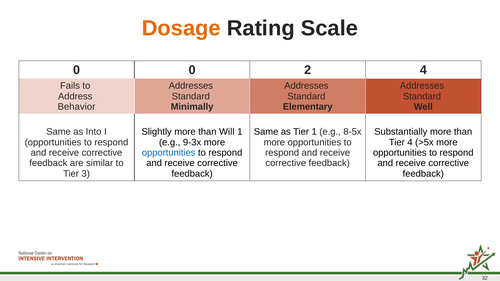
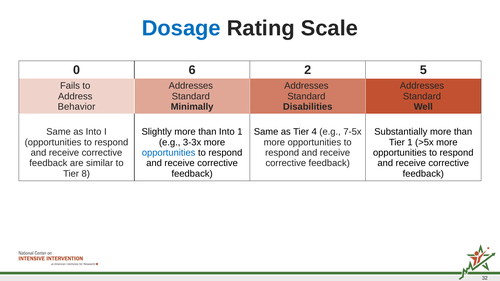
Dosage colour: orange -> blue
0 0: 0 -> 6
2 4: 4 -> 5
Elementary: Elementary -> Disabilities
than Will: Will -> Into
Tier 1: 1 -> 4
8-5x: 8-5x -> 7-5x
9-3x: 9-3x -> 3-3x
Tier 4: 4 -> 1
3: 3 -> 8
